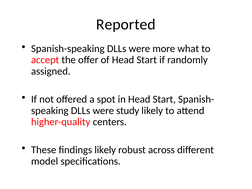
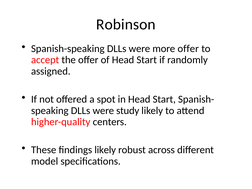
Reported: Reported -> Robinson
more what: what -> offer
